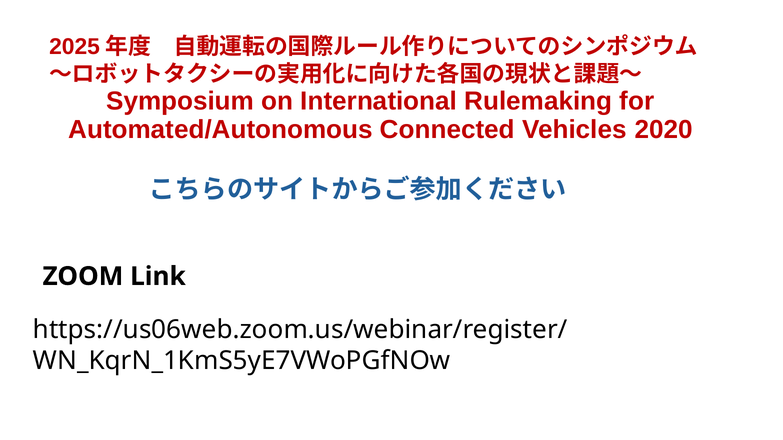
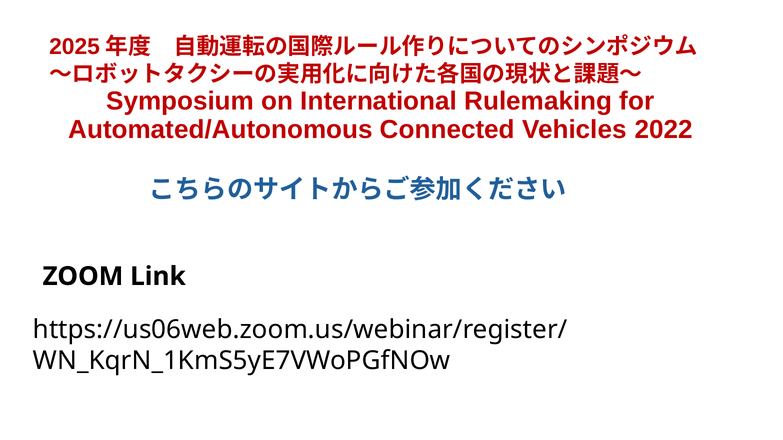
2020: 2020 -> 2022
